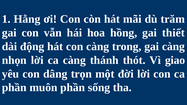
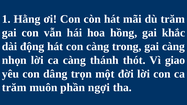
thiết: thiết -> khắc
phần at (14, 88): phần -> trăm
sống: sống -> ngợi
